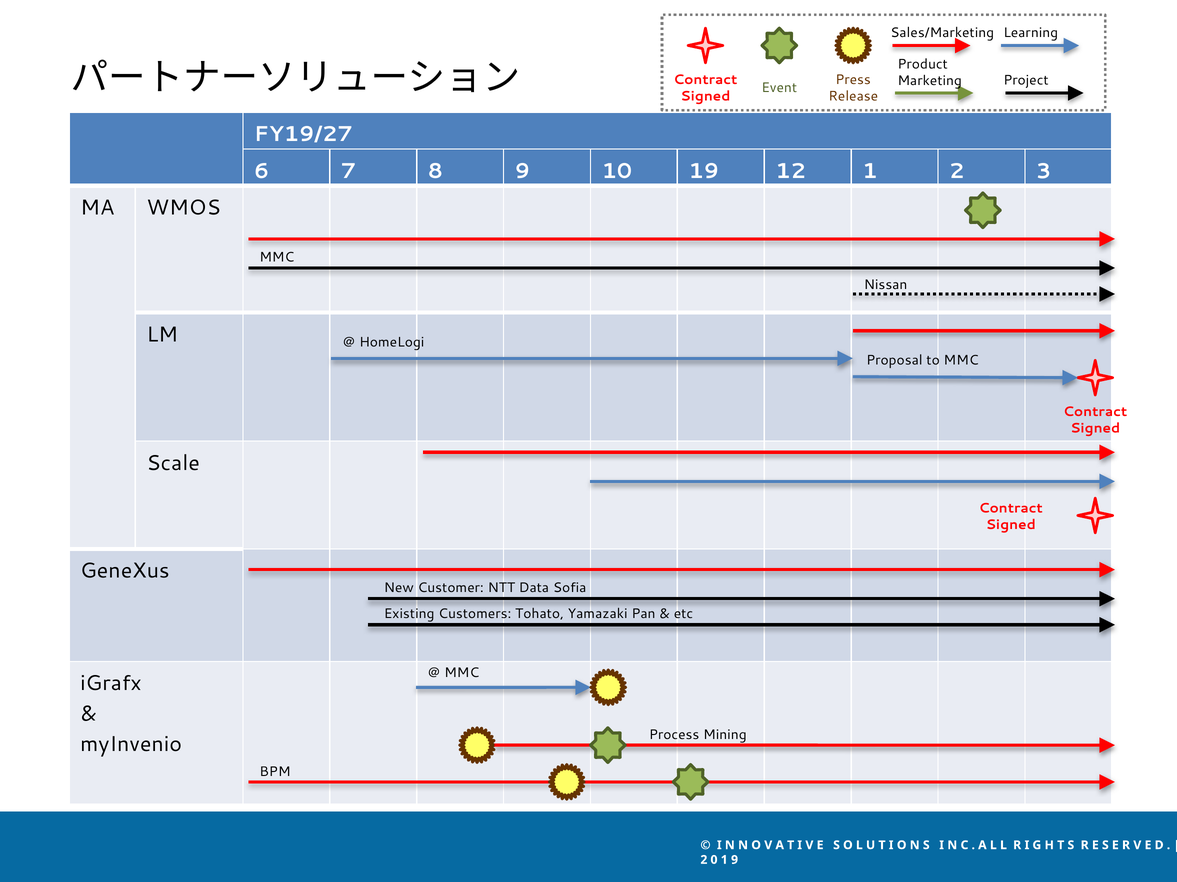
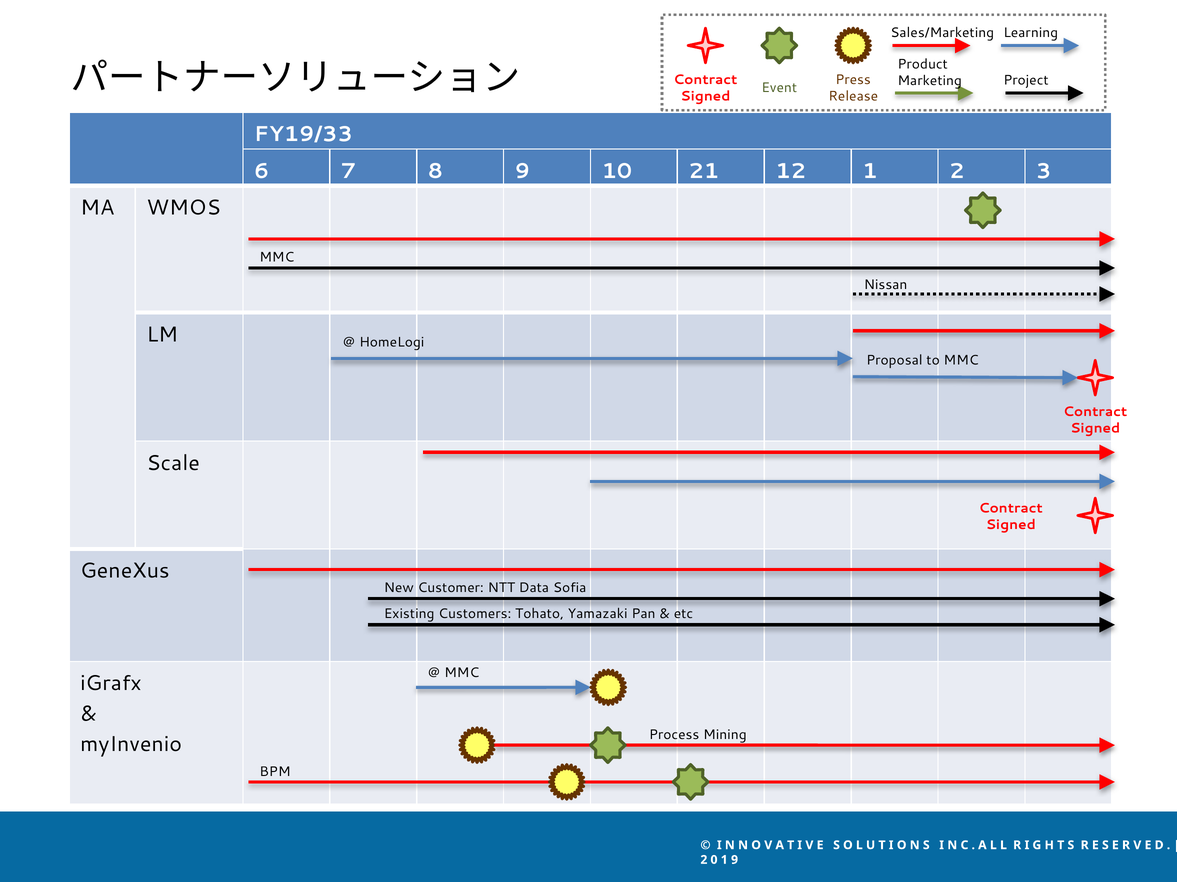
FY19/27: FY19/27 -> FY19/33
19: 19 -> 21
